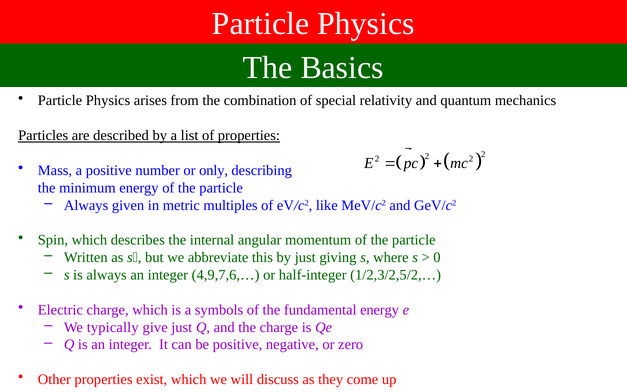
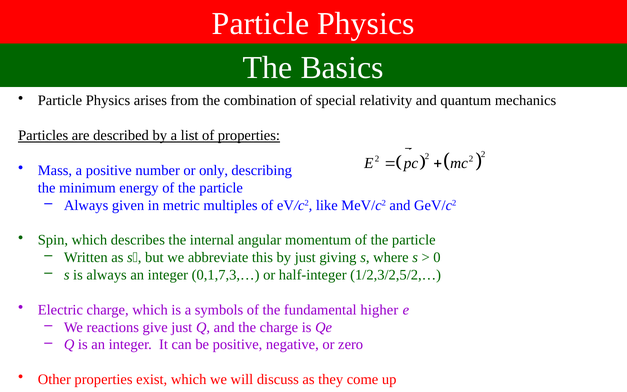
4,9,7,6,…: 4,9,7,6,… -> 0,1,7,3,…
fundamental energy: energy -> higher
typically: typically -> reactions
